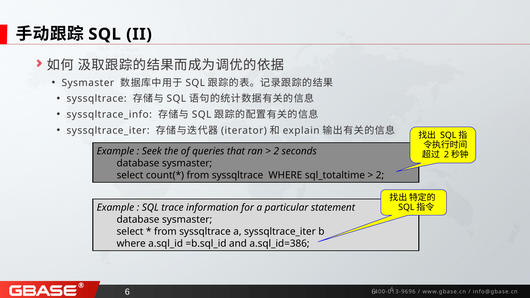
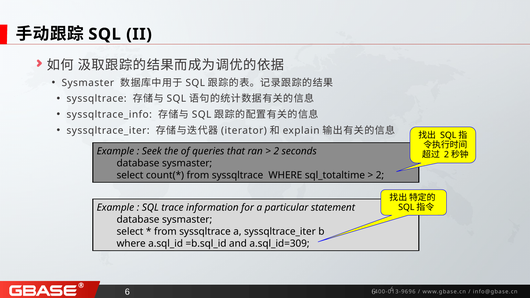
a.sql_id=386: a.sql_id=386 -> a.sql_id=309
